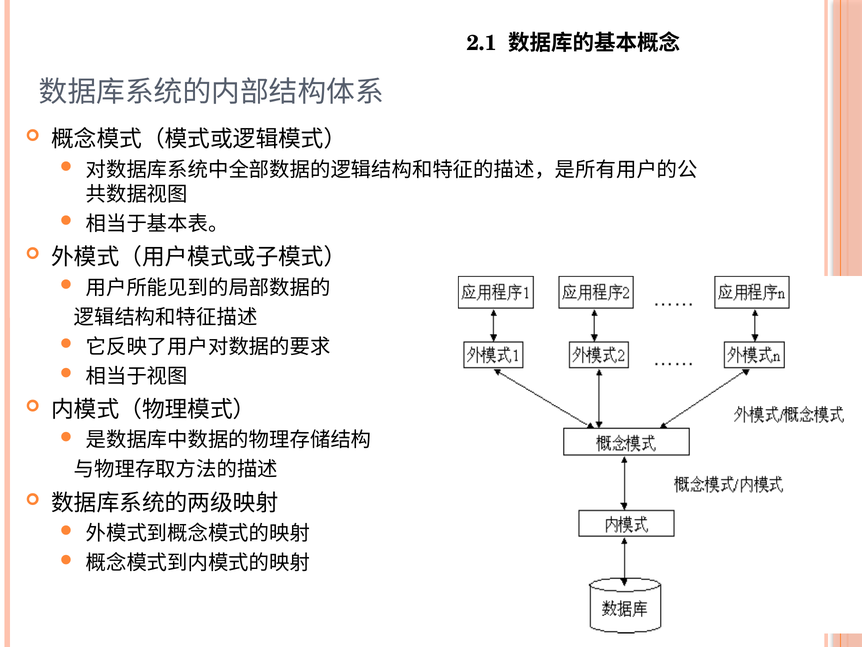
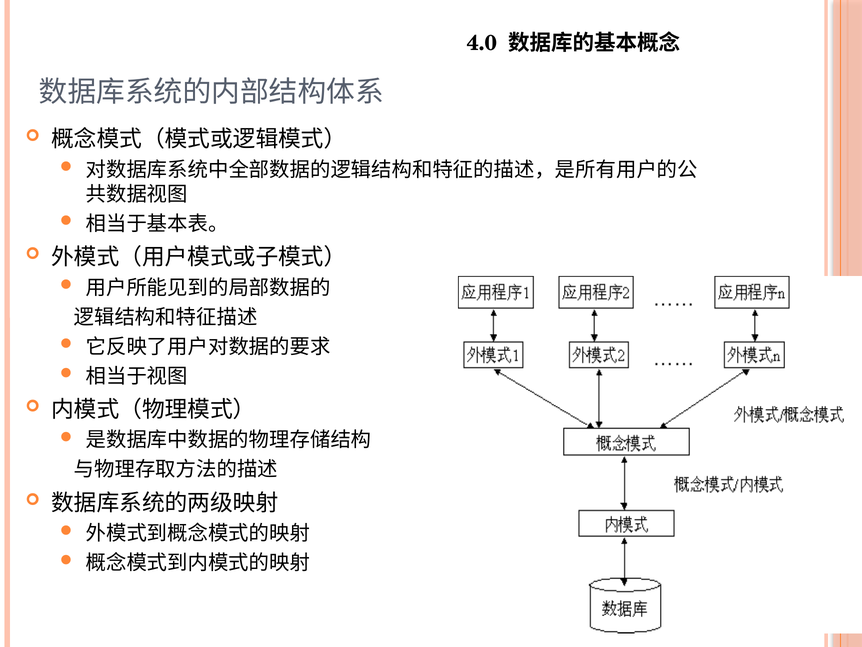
2.1: 2.1 -> 4.0
